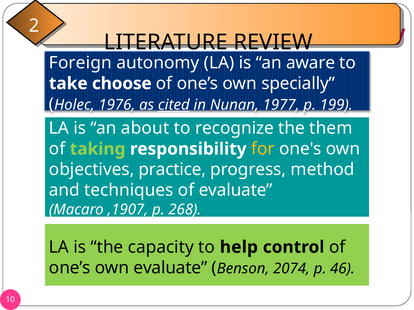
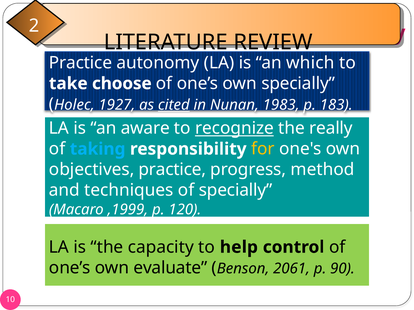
Foreign at (80, 63): Foreign -> Practice
aware: aware -> which
1976: 1976 -> 1927
1977: 1977 -> 1983
199: 199 -> 183
about: about -> aware
recognize underline: none -> present
them: them -> really
taking colour: light green -> light blue
of evaluate: evaluate -> specially
,1907: ,1907 -> ,1999
268: 268 -> 120
2074: 2074 -> 2061
46: 46 -> 90
